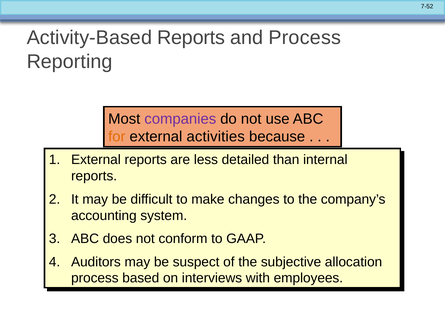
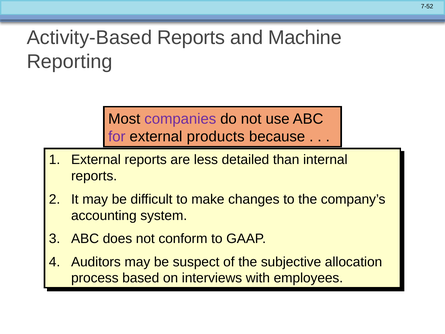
and Process: Process -> Machine
for colour: orange -> purple
activities: activities -> products
